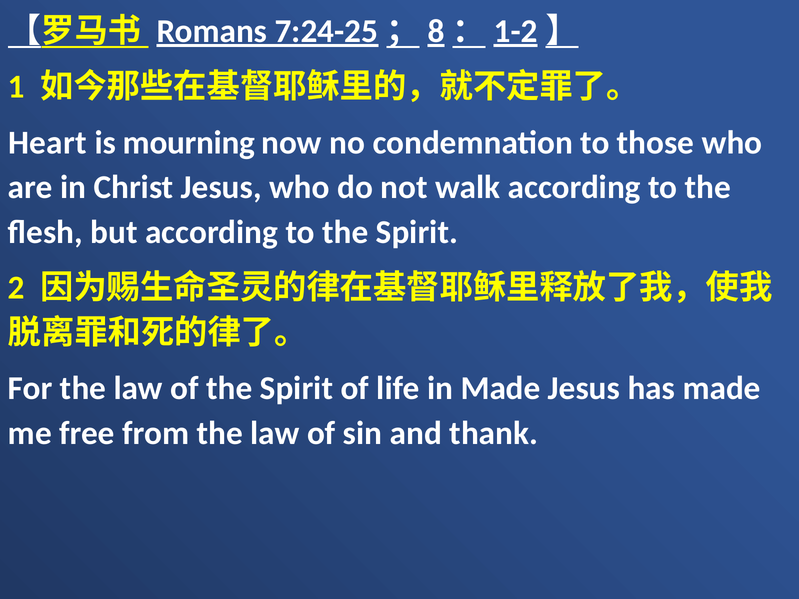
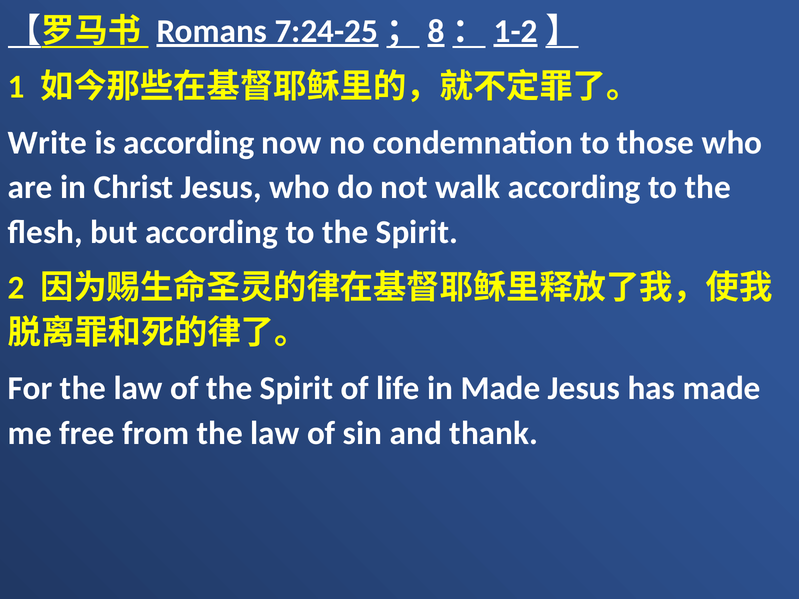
Heart: Heart -> Write
is mourning: mourning -> according
